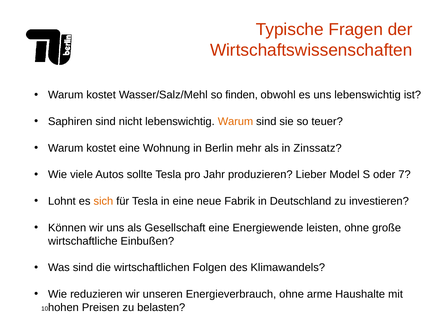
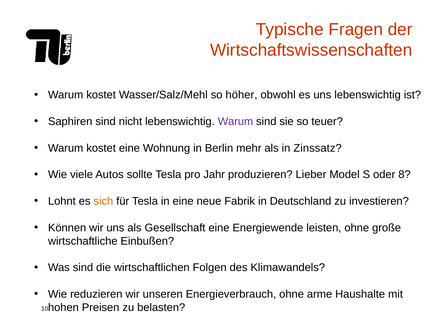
finden: finden -> höher
Warum at (235, 122) colour: orange -> purple
7: 7 -> 8
